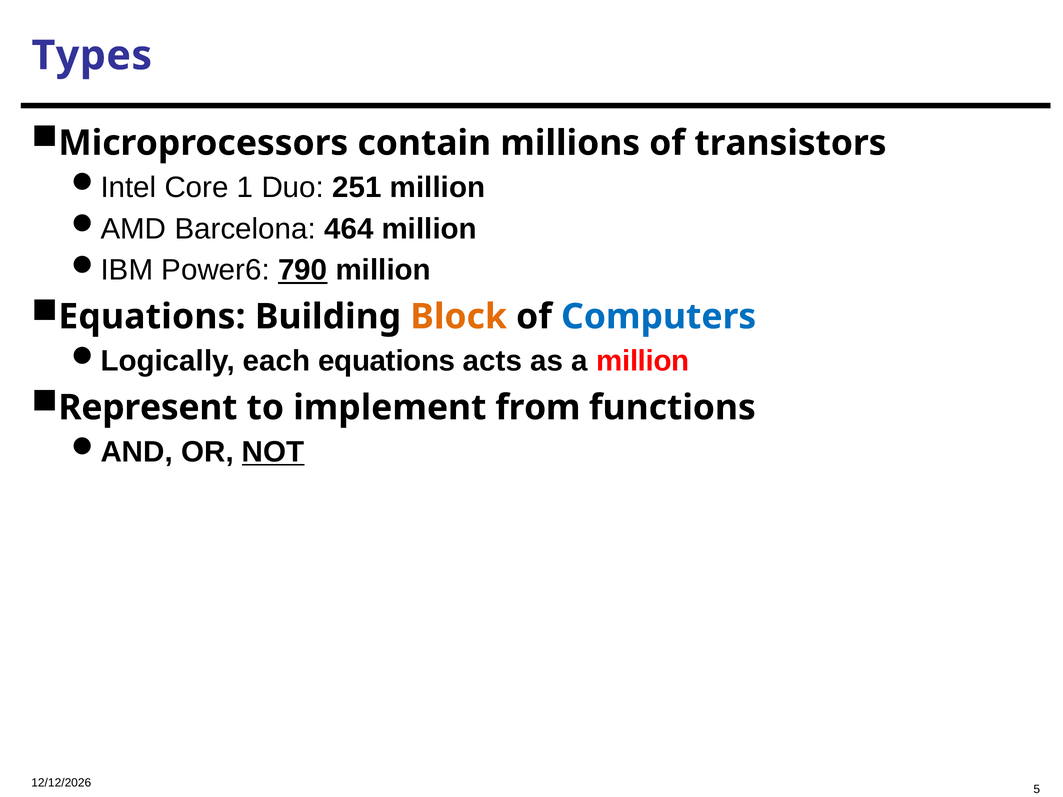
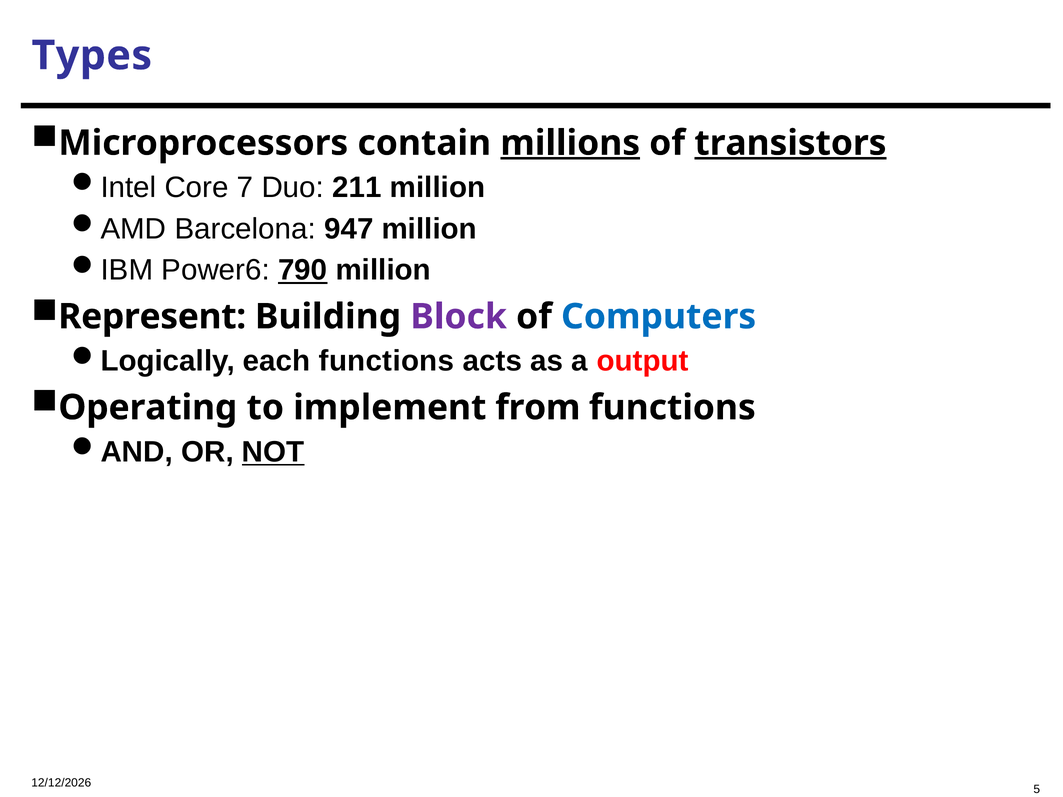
millions underline: none -> present
transistors underline: none -> present
1: 1 -> 7
251: 251 -> 211
464: 464 -> 947
Equations at (152, 317): Equations -> Represent
Block colour: orange -> purple
each equations: equations -> functions
a million: million -> output
Represent: Represent -> Operating
